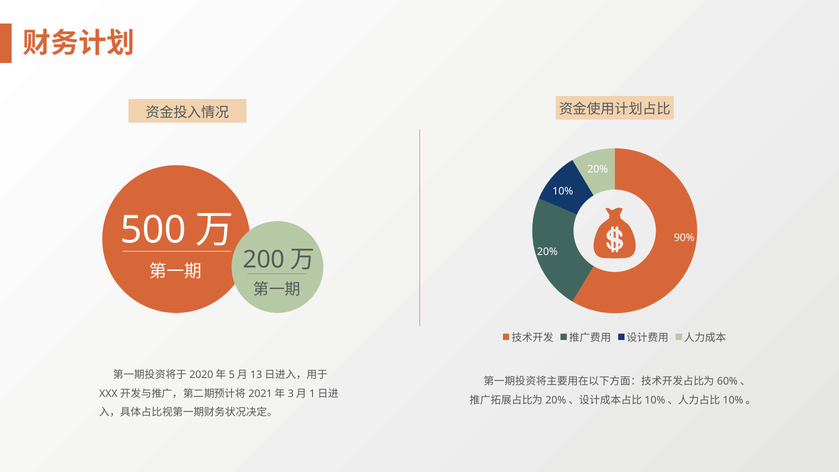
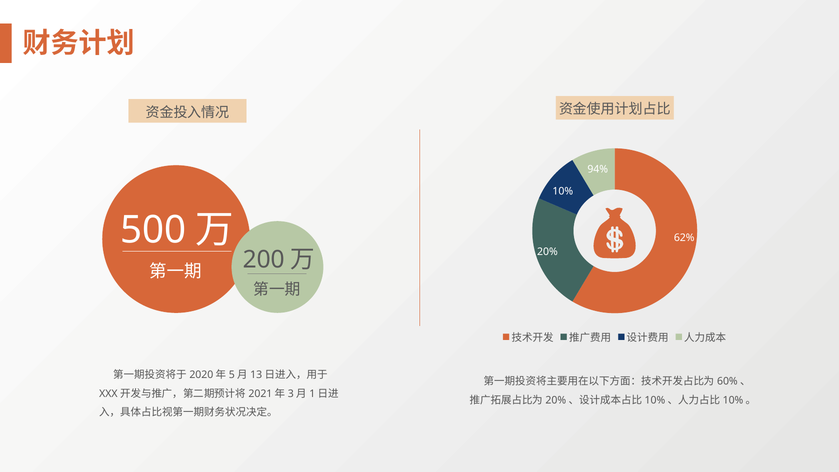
20% at (598, 169): 20% -> 94%
90%: 90% -> 62%
